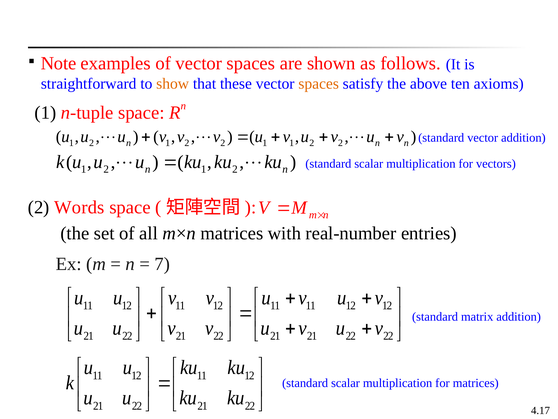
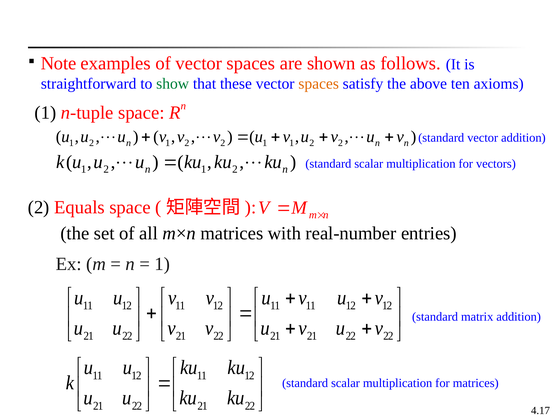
show colour: orange -> green
Words: Words -> Equals
7 at (162, 264): 7 -> 1
